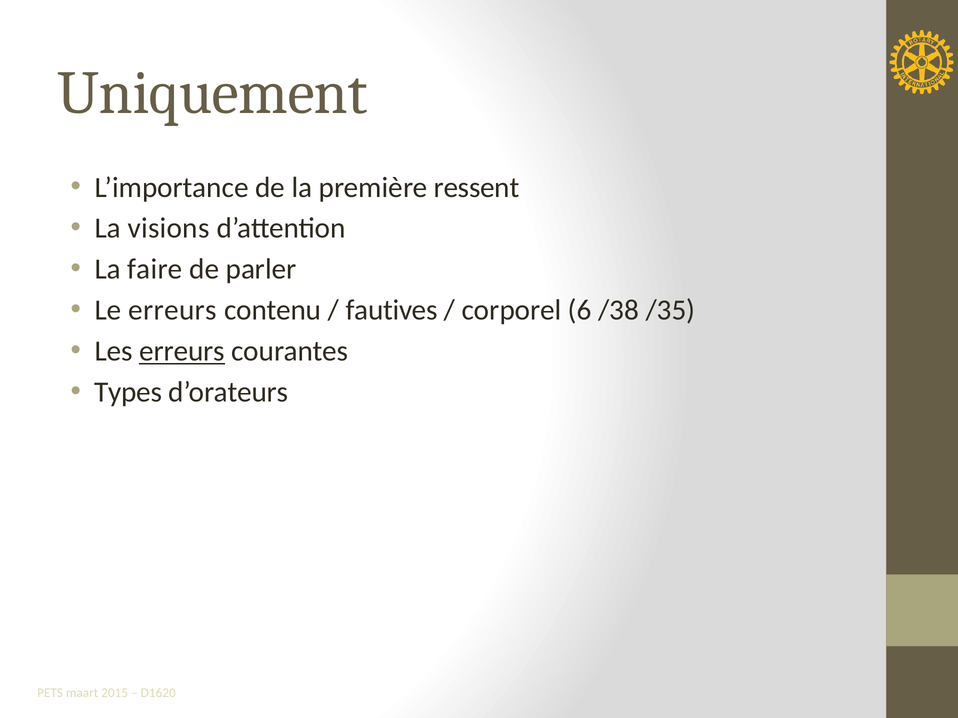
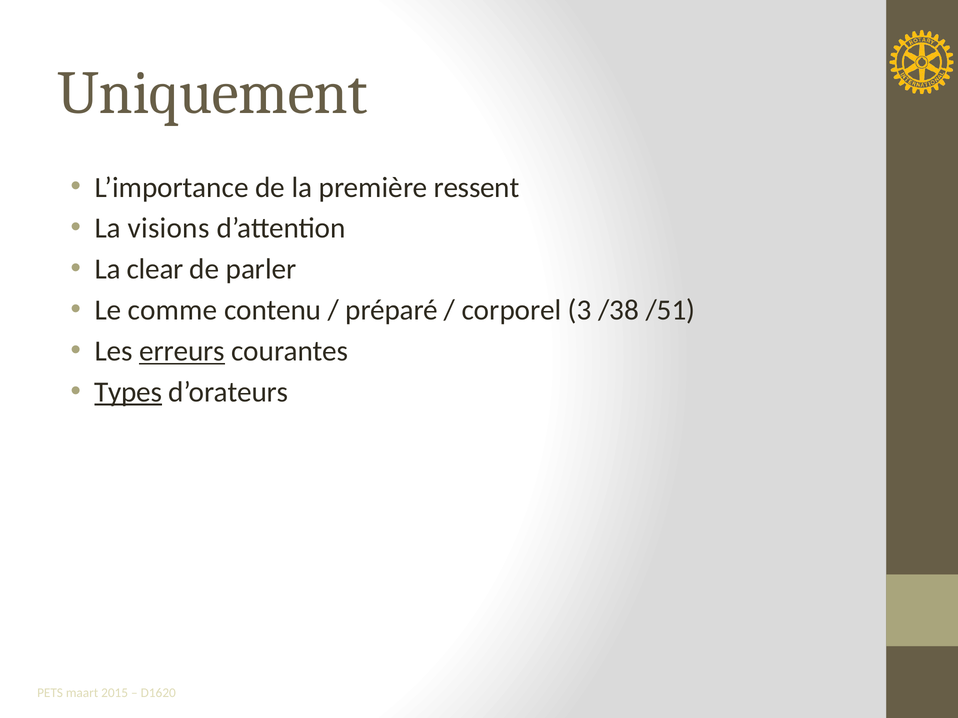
faire: faire -> clear
Le erreurs: erreurs -> comme
fautives: fautives -> préparé
6: 6 -> 3
/35: /35 -> /51
Types underline: none -> present
